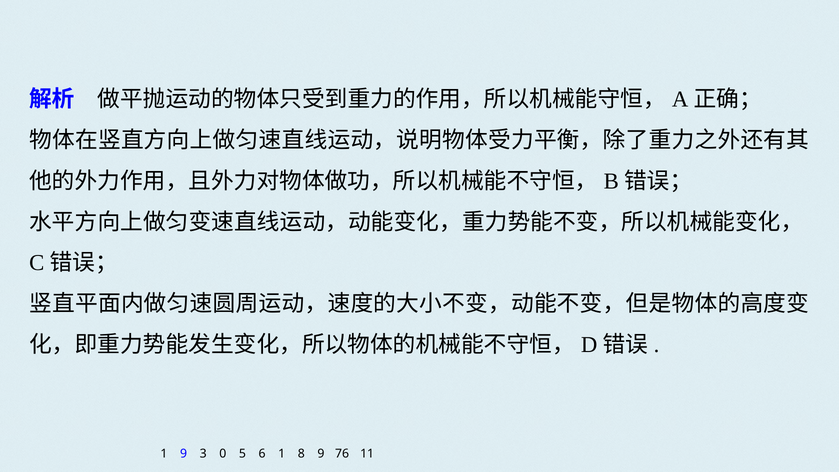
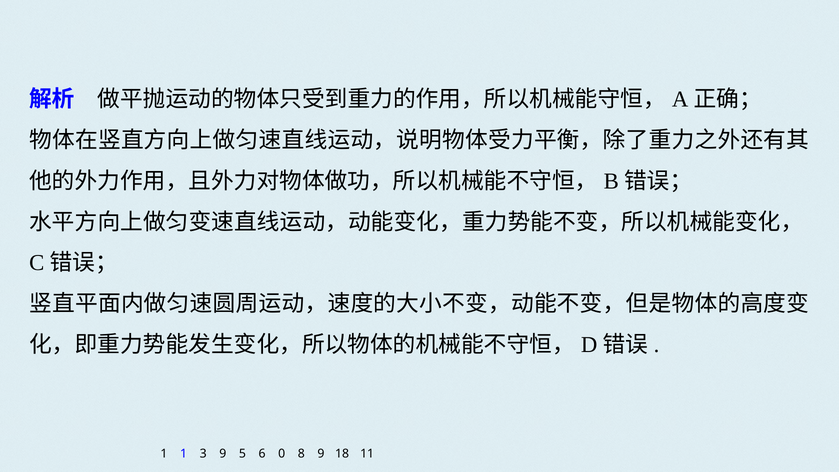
1 9: 9 -> 1
3 0: 0 -> 9
6 1: 1 -> 0
76: 76 -> 18
